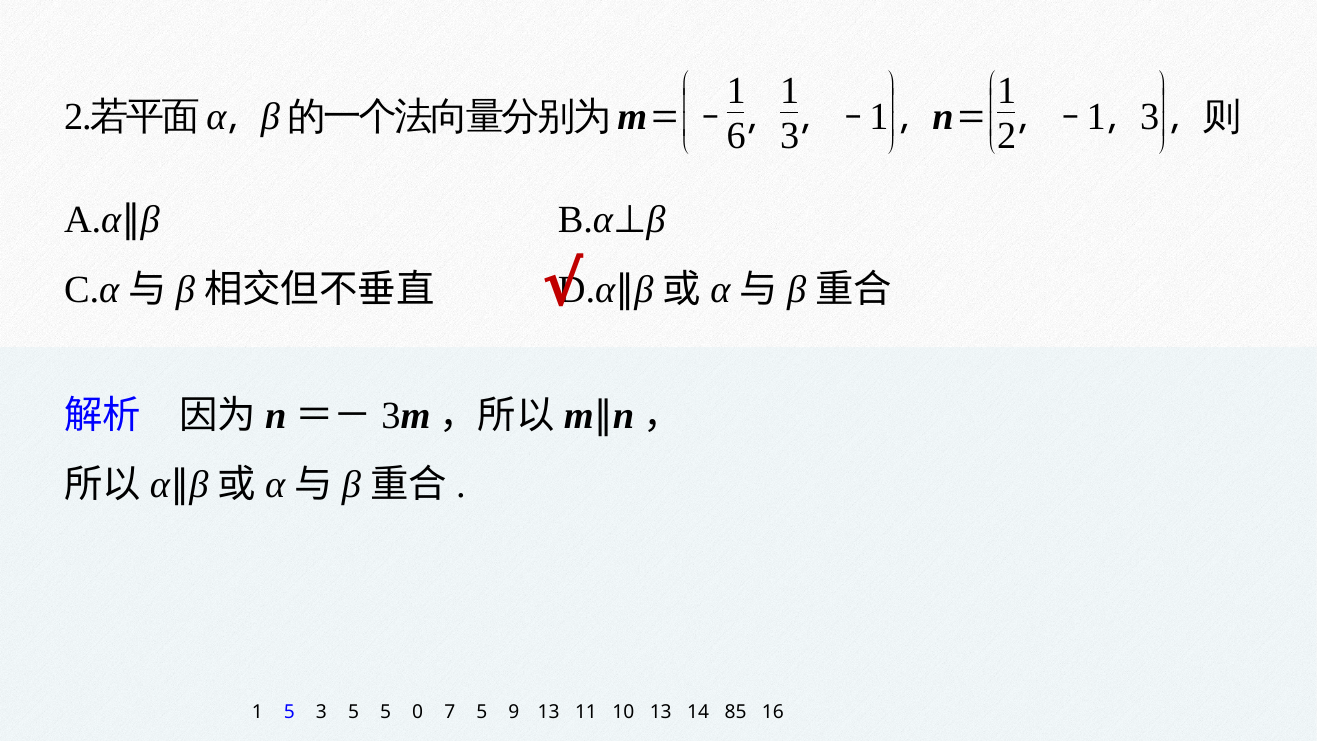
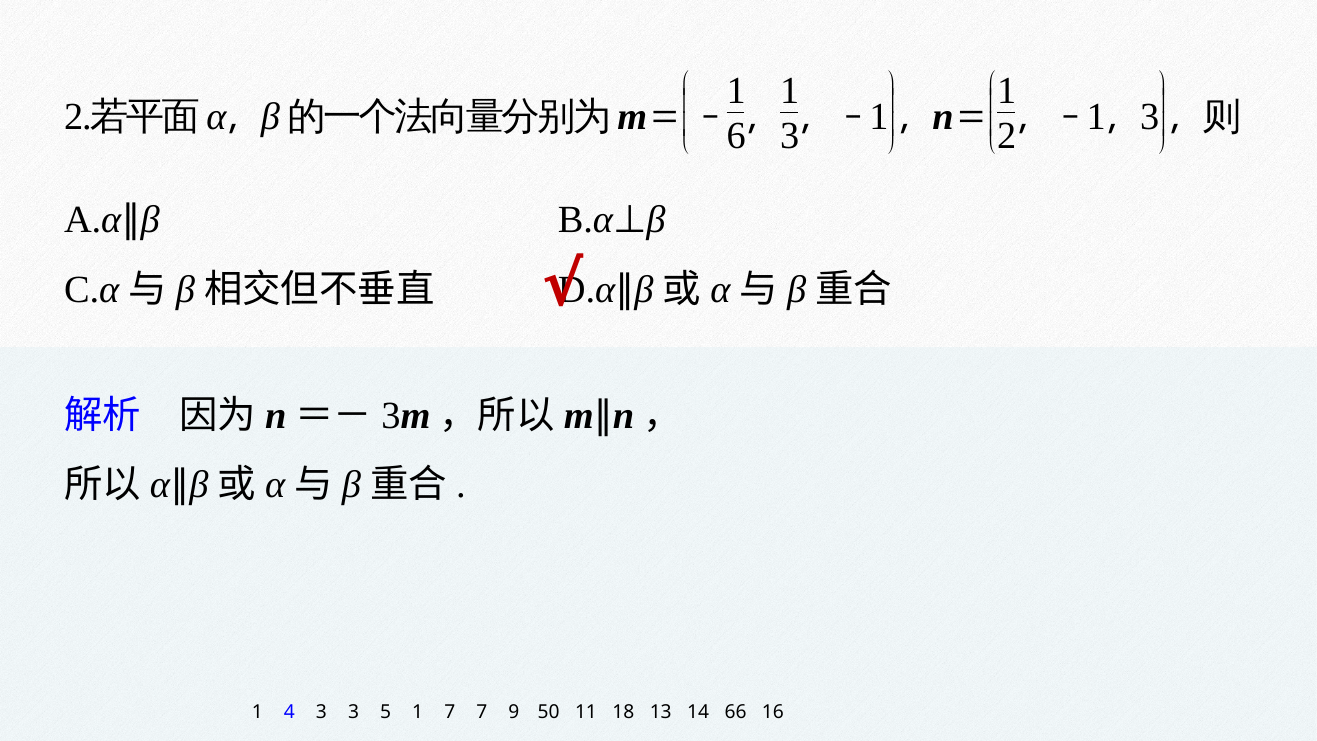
1 5: 5 -> 4
3 5: 5 -> 3
5 0: 0 -> 1
7 5: 5 -> 7
9 13: 13 -> 50
10: 10 -> 18
85: 85 -> 66
